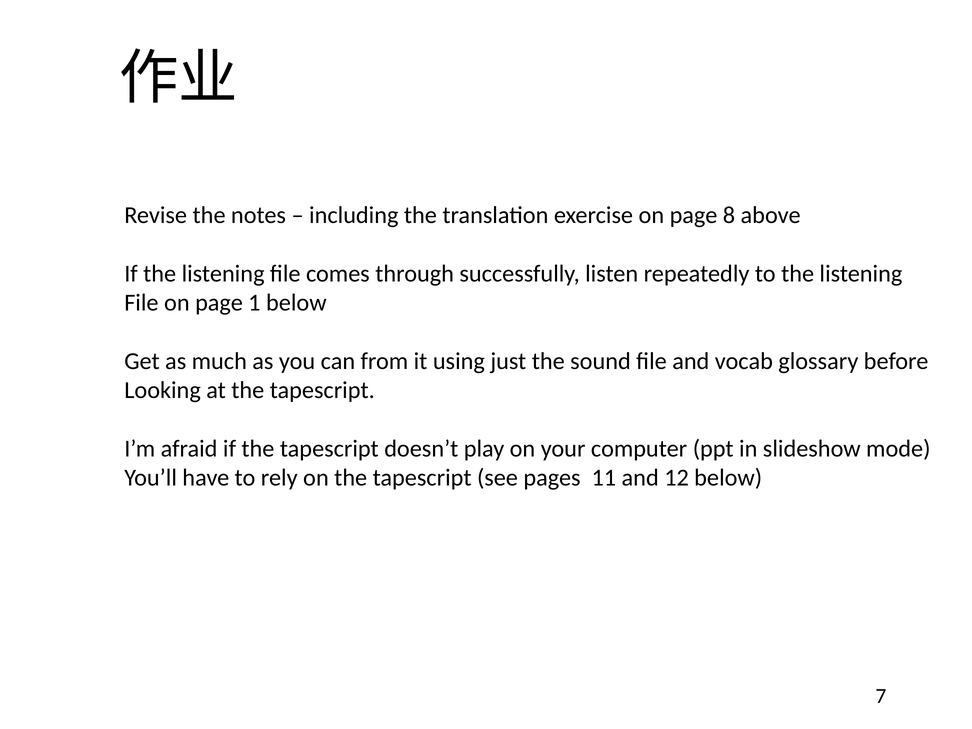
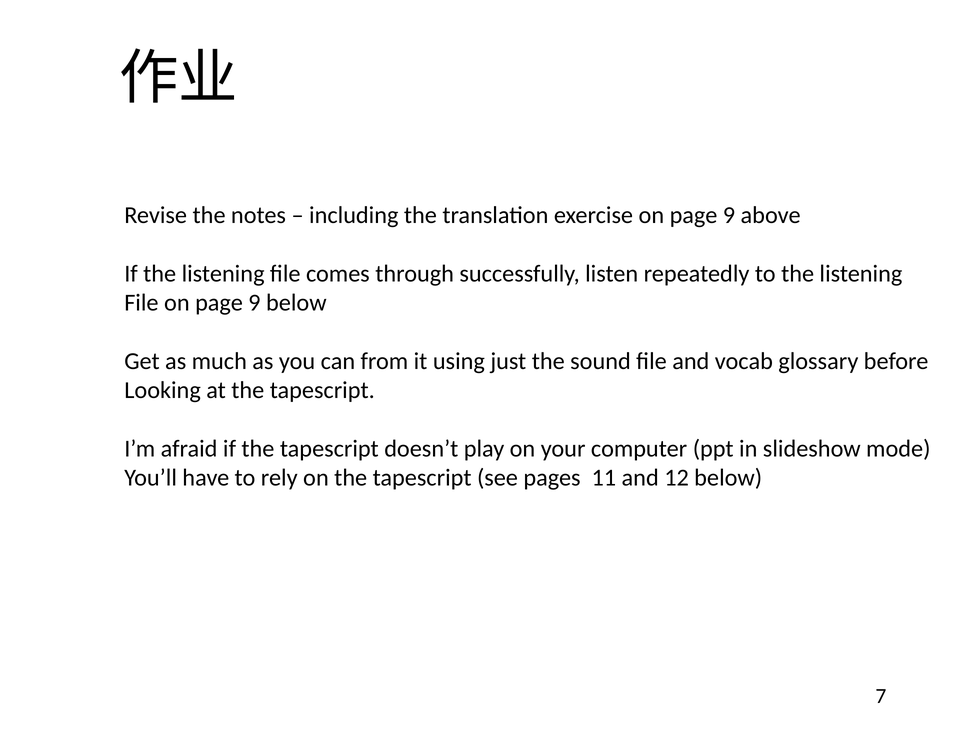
exercise on page 8: 8 -> 9
File on page 1: 1 -> 9
